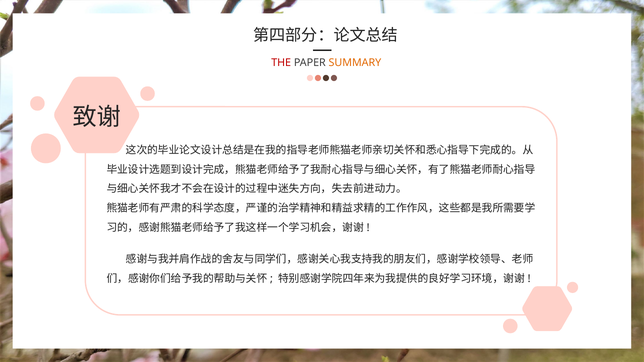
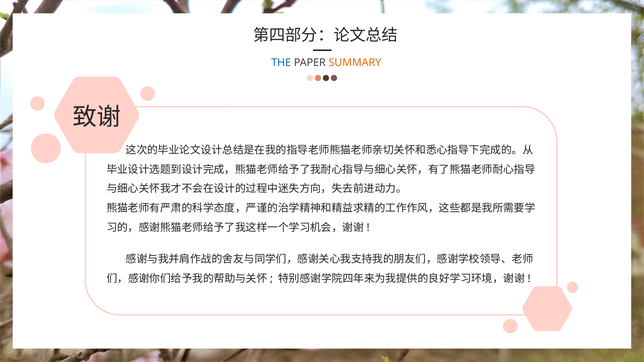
THE colour: red -> blue
